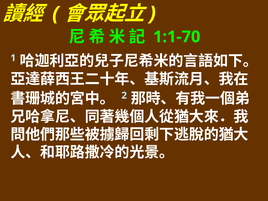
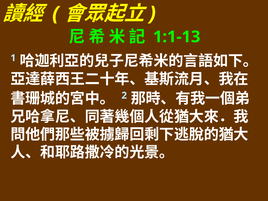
1:1-70: 1:1-70 -> 1:1-13
